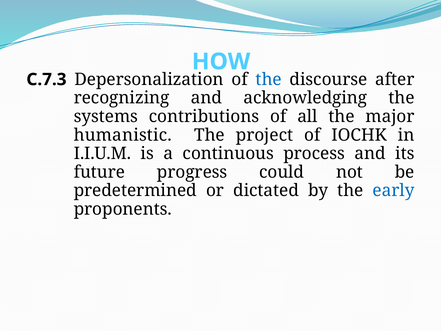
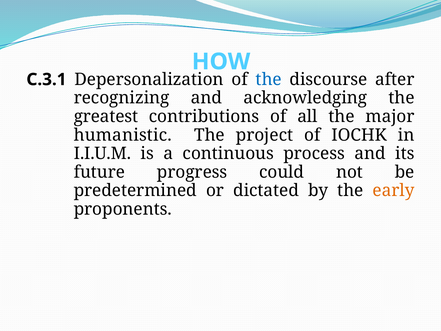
C.7.3: C.7.3 -> C.3.1
systems: systems -> greatest
early colour: blue -> orange
